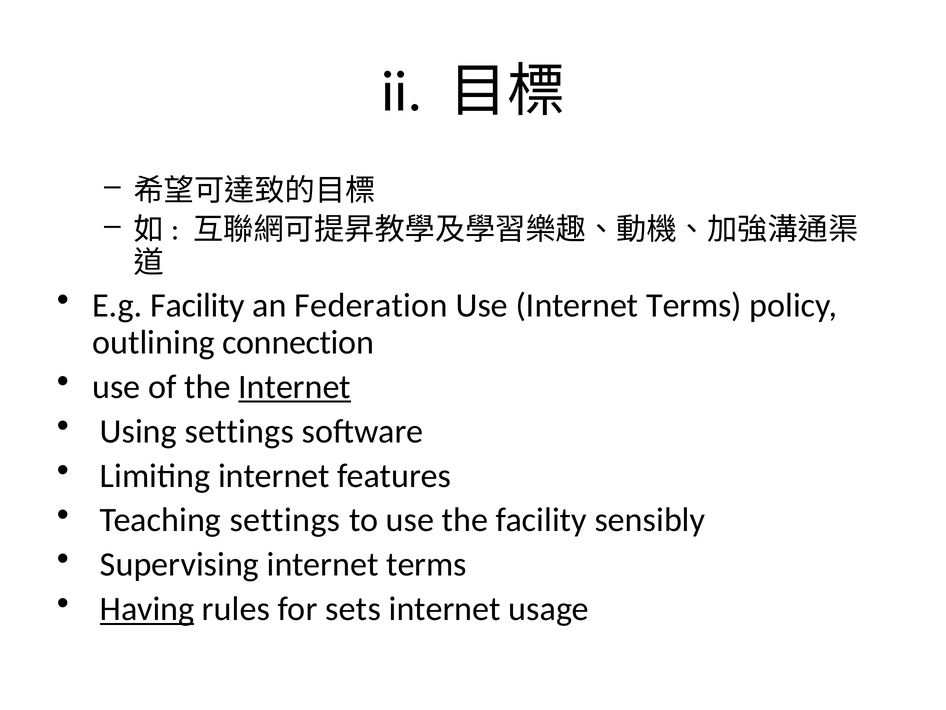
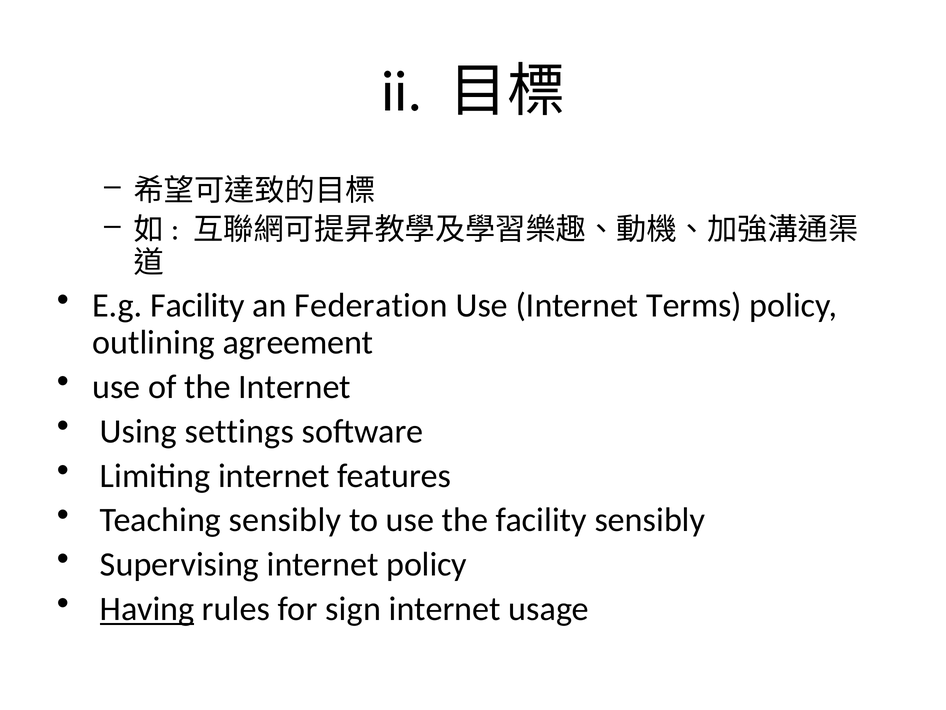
connection: connection -> agreement
Internet at (295, 387) underline: present -> none
Teaching settings: settings -> sensibly
Supervising internet terms: terms -> policy
sets: sets -> sign
